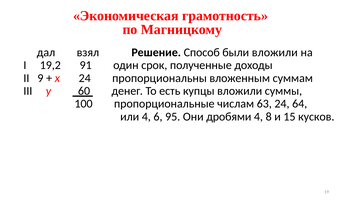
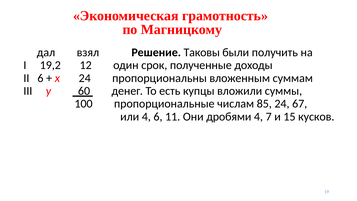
Способ: Способ -> Таковы
были вложили: вложили -> получить
91: 91 -> 12
II 9: 9 -> 6
63: 63 -> 85
64: 64 -> 67
95: 95 -> 11
8: 8 -> 7
